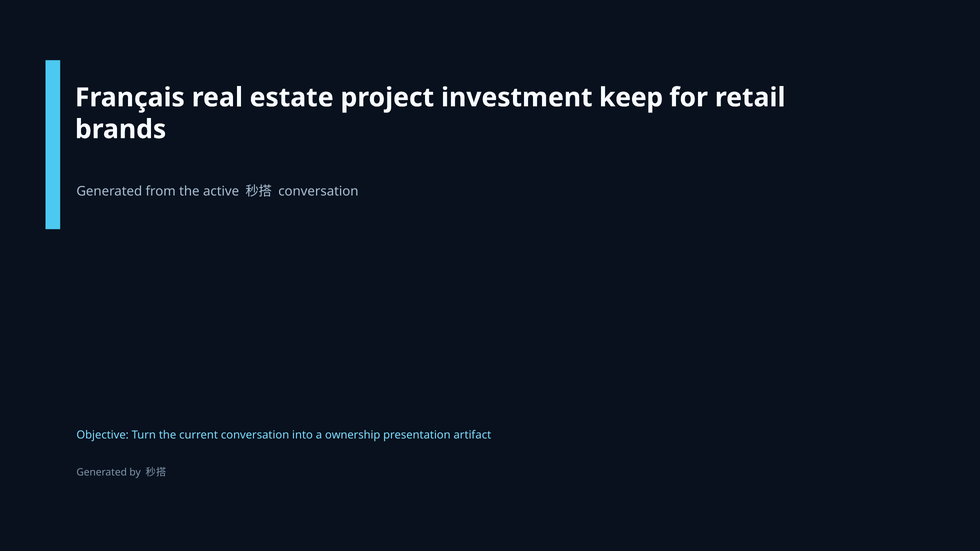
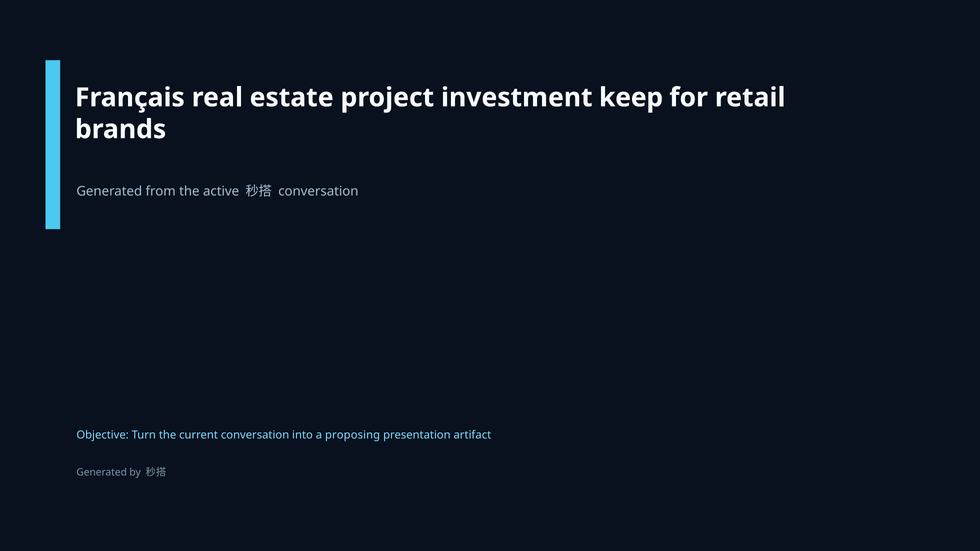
ownership: ownership -> proposing
